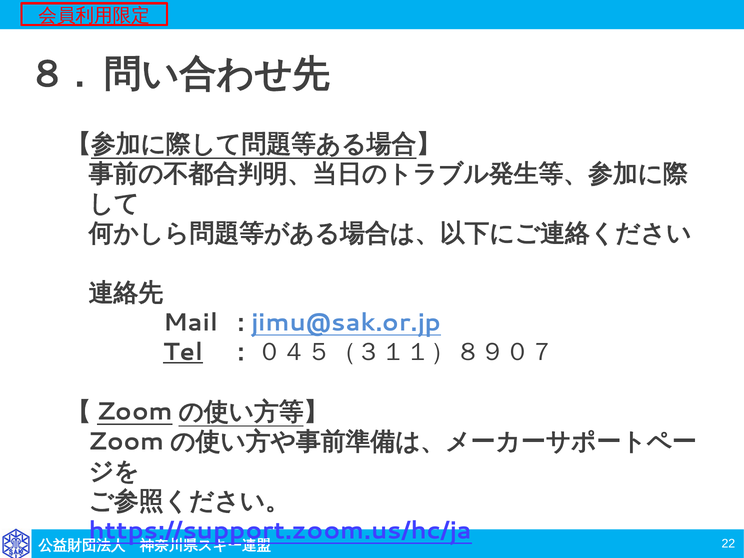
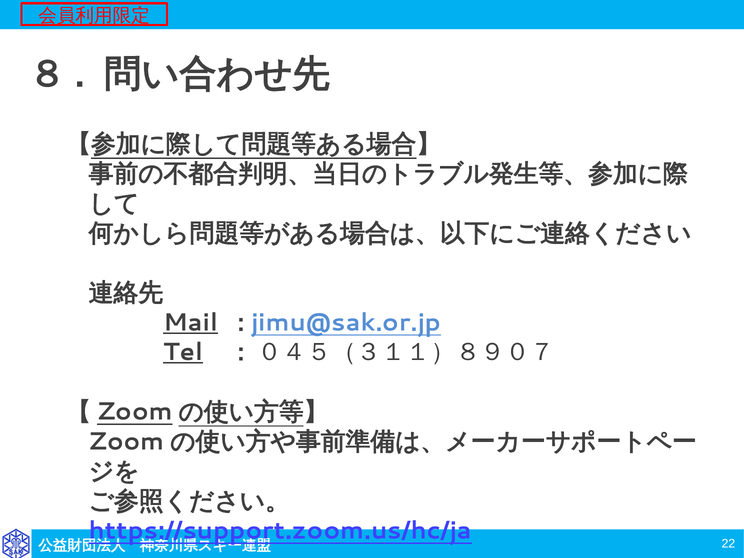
Mail underline: none -> present
